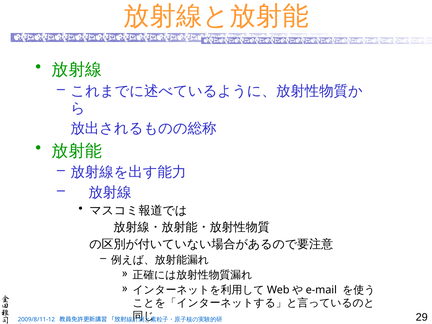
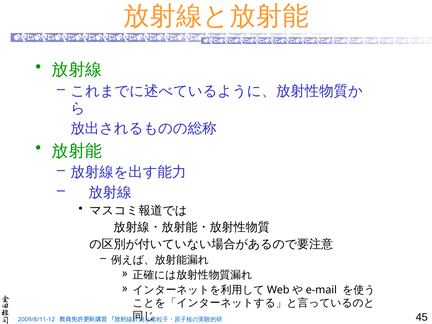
29: 29 -> 45
